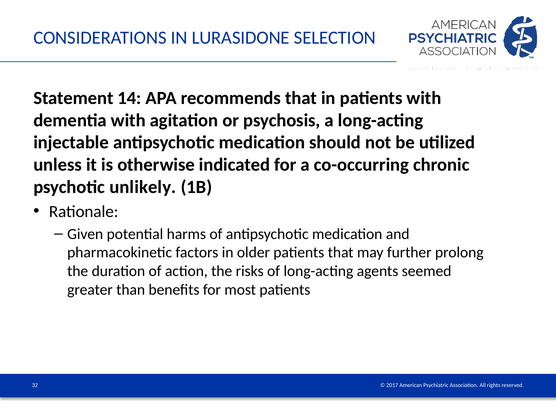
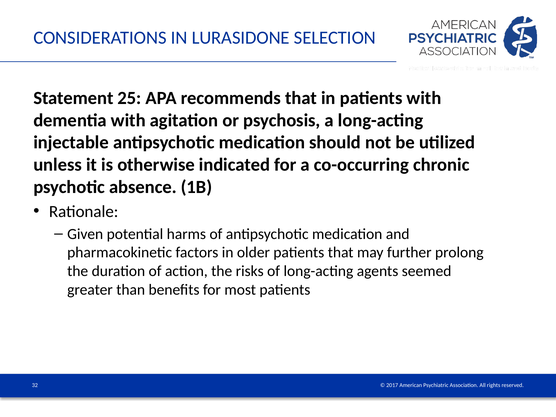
14: 14 -> 25
unlikely: unlikely -> absence
